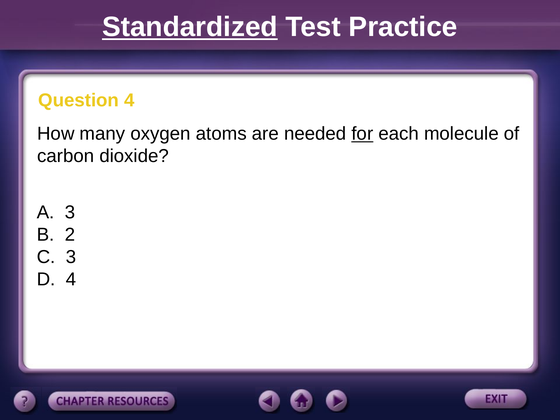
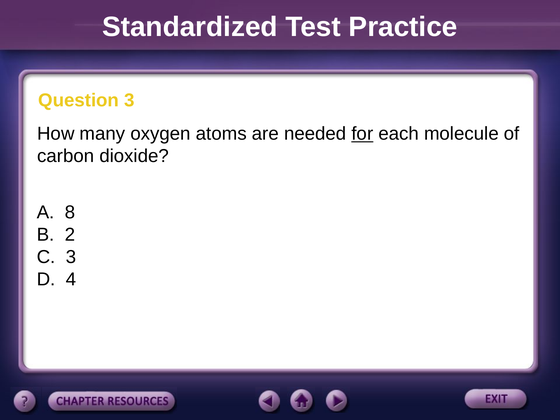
Standardized underline: present -> none
Question 4: 4 -> 3
A 3: 3 -> 8
